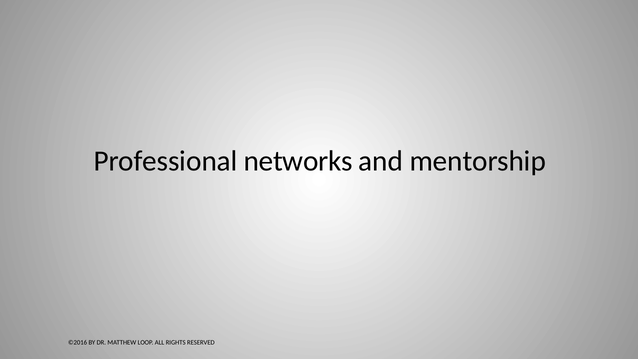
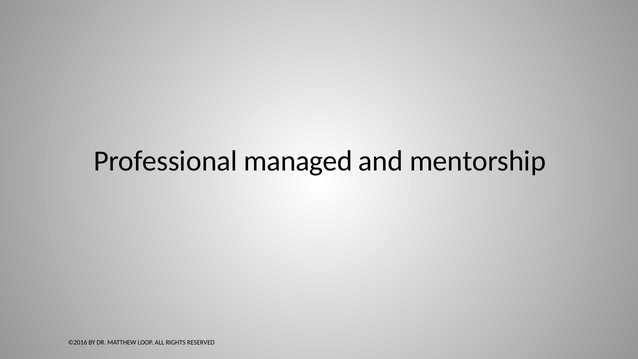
networks: networks -> managed
